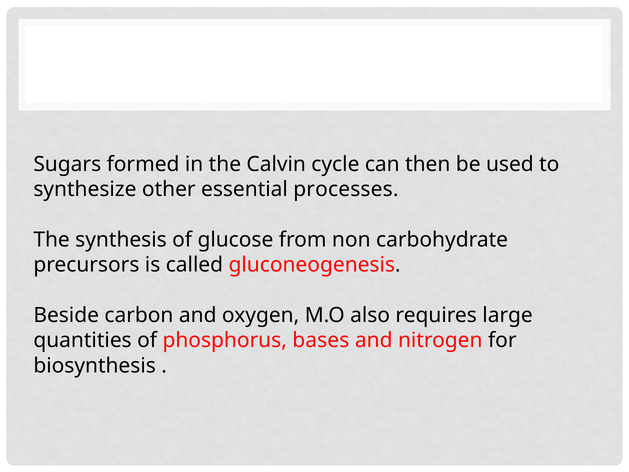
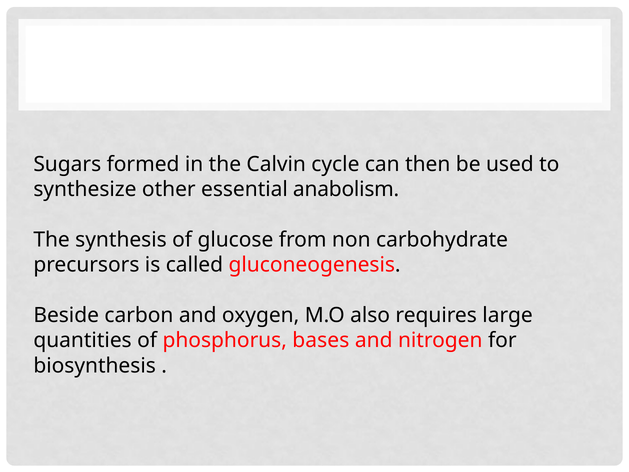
processes: processes -> anabolism
